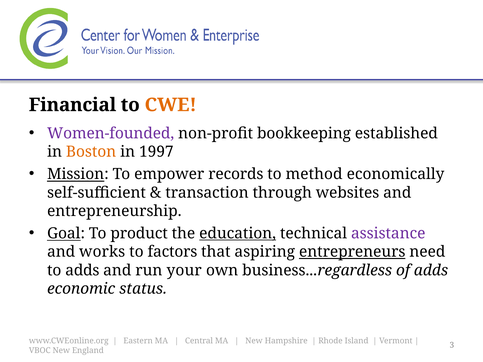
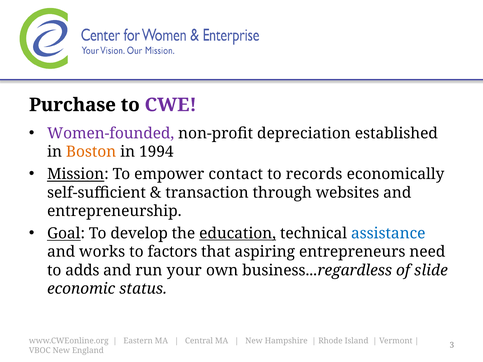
Financial: Financial -> Purchase
CWE colour: orange -> purple
bookkeeping: bookkeeping -> depreciation
1997: 1997 -> 1994
records: records -> contact
method: method -> records
product: product -> develop
assistance colour: purple -> blue
entrepreneurs underline: present -> none
of adds: adds -> slide
